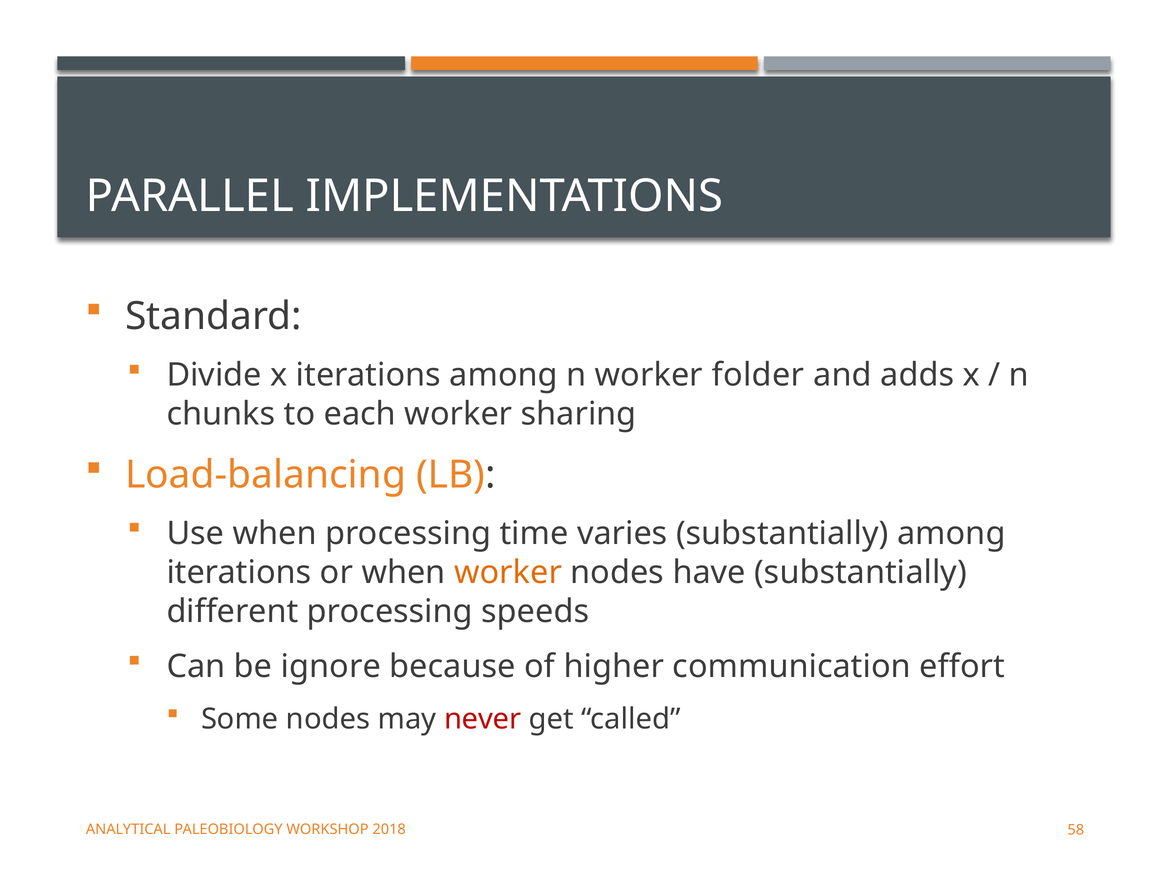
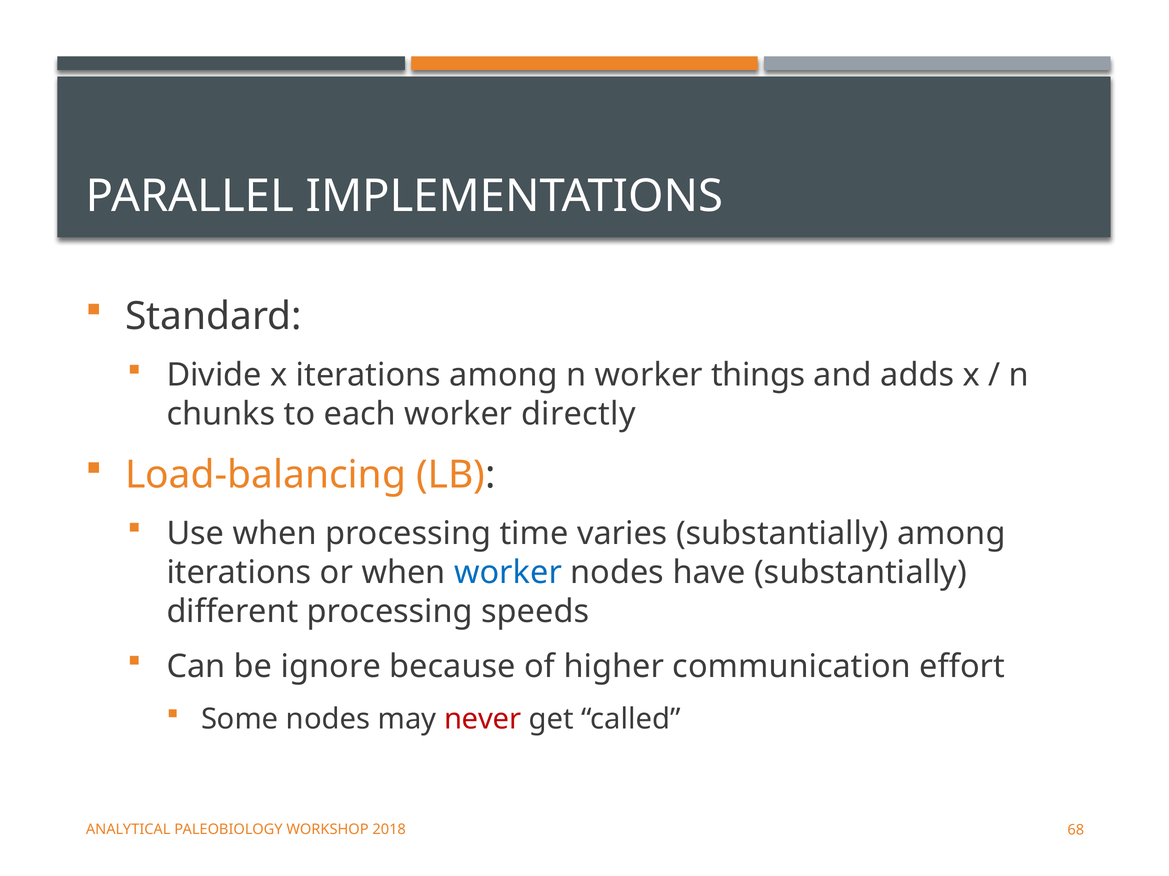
folder: folder -> things
sharing: sharing -> directly
worker at (508, 573) colour: orange -> blue
58: 58 -> 68
